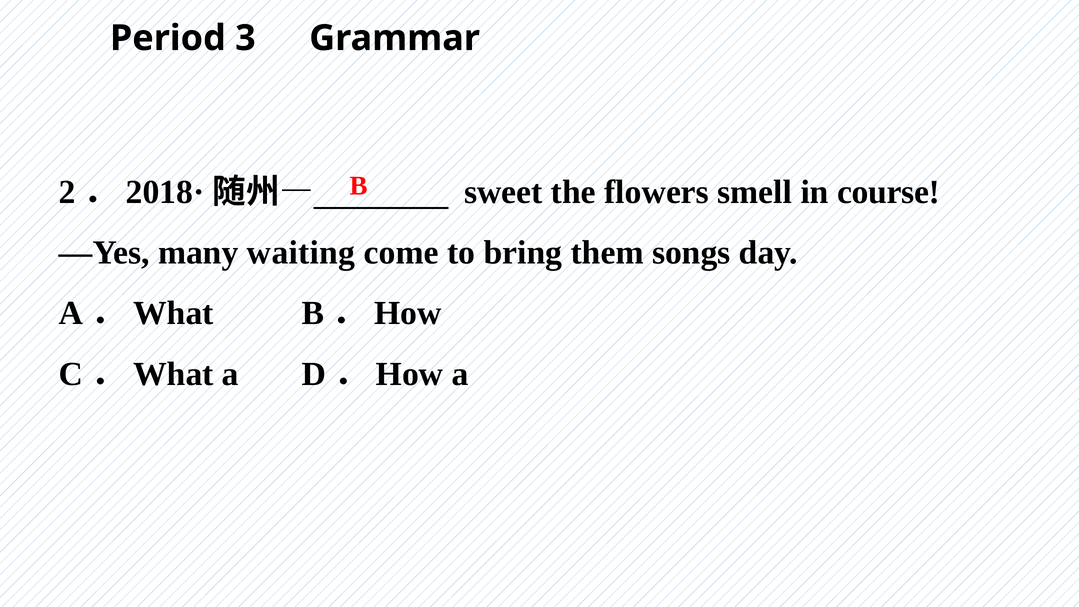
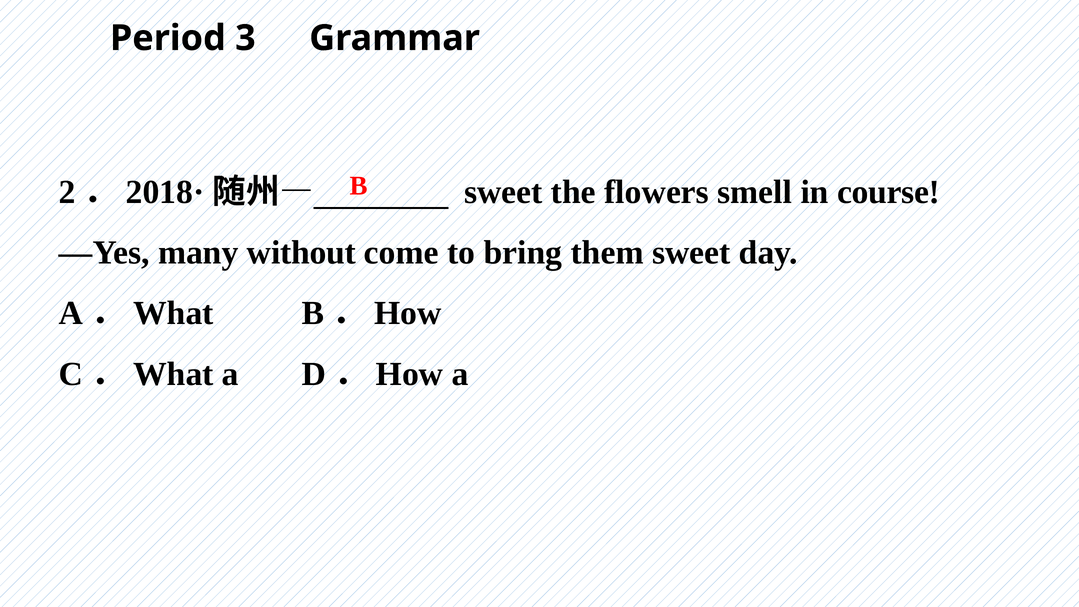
waiting: waiting -> without
them songs: songs -> sweet
